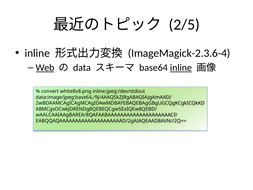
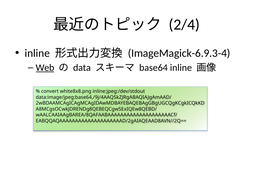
2/5: 2/5 -> 2/4
ImageMagick-2.3.6-4: ImageMagick-2.3.6-4 -> ImageMagick-6.9.3-4
inline at (181, 68) underline: present -> none
